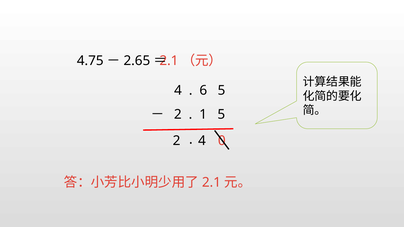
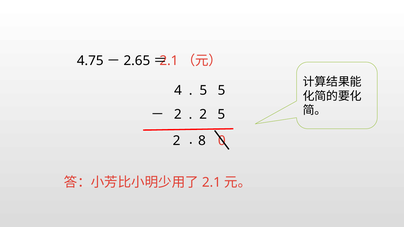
6 at (203, 91): 6 -> 5
1 at (203, 114): 1 -> 2
2 4: 4 -> 8
